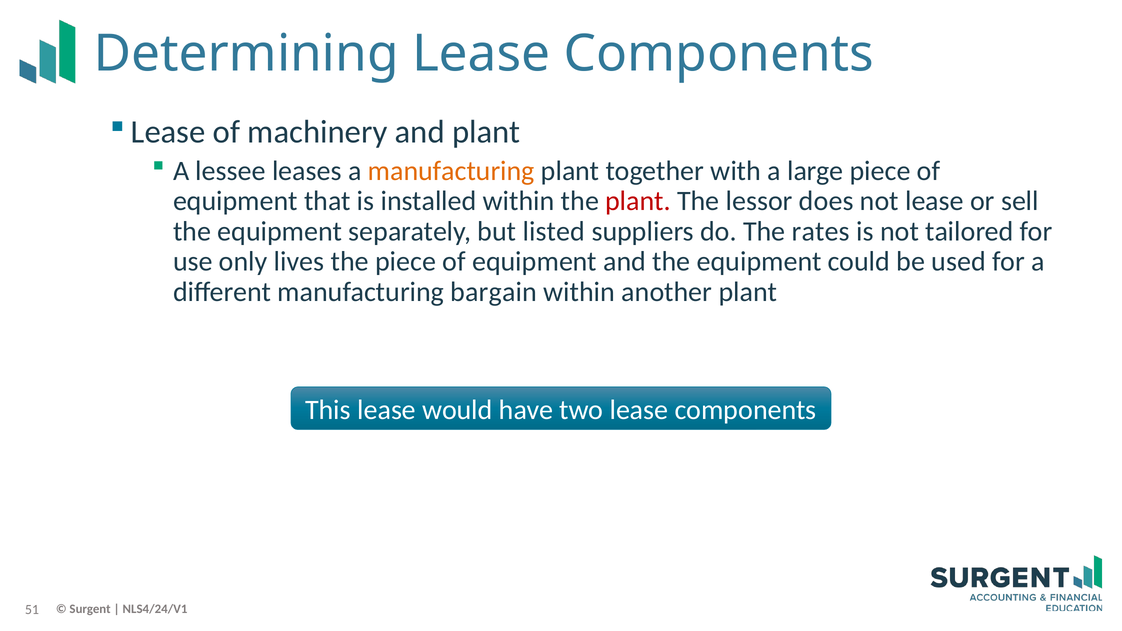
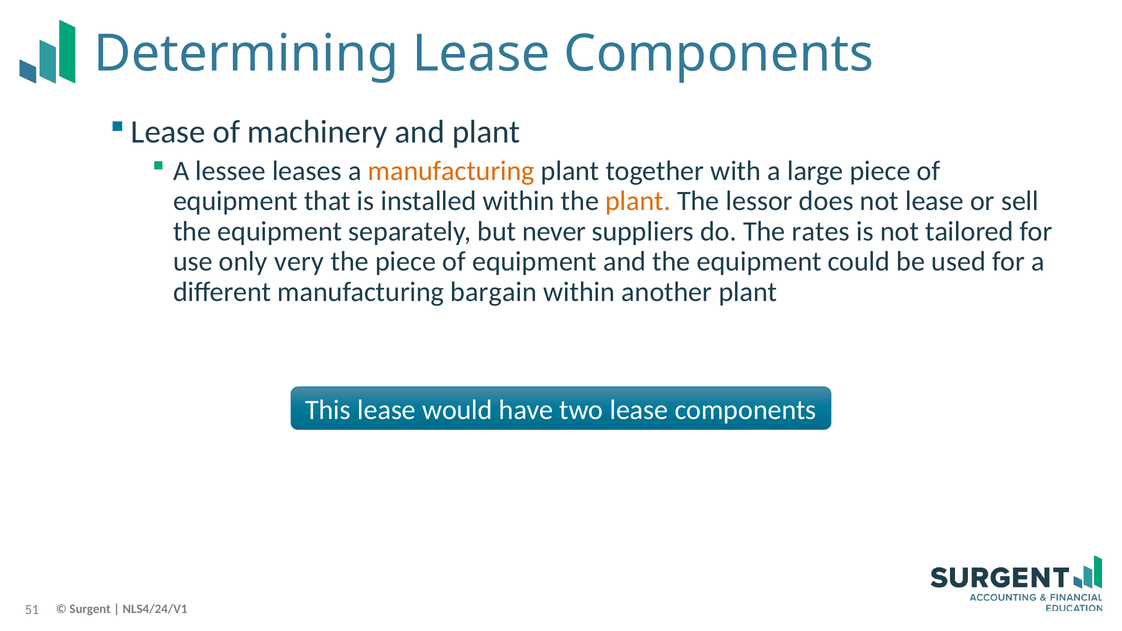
plant at (638, 201) colour: red -> orange
listed: listed -> never
lives: lives -> very
